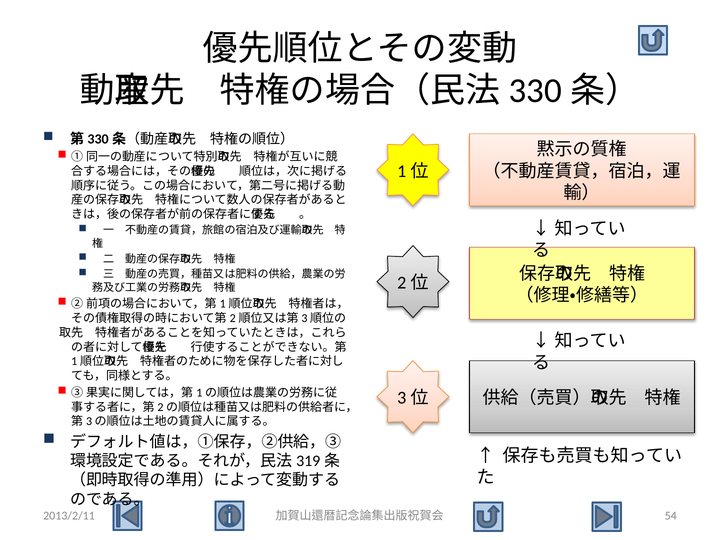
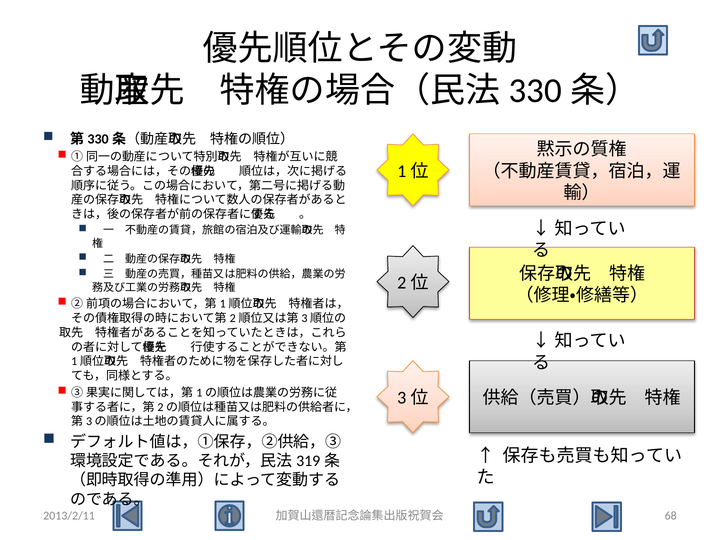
54: 54 -> 68
